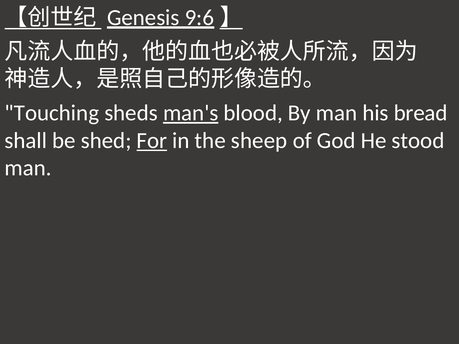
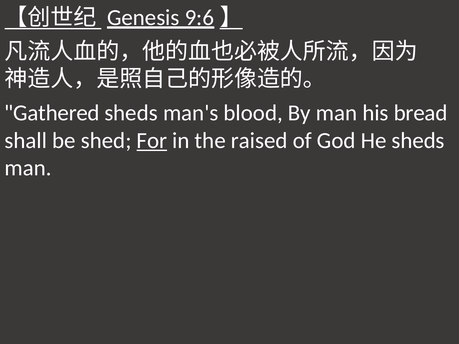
Touching: Touching -> Gathered
man's underline: present -> none
sheep: sheep -> raised
He stood: stood -> sheds
